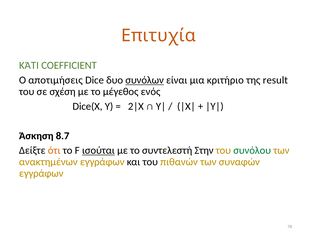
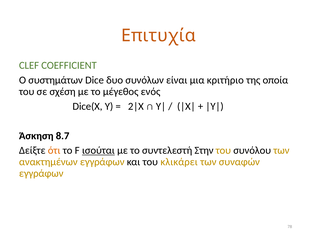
ΚΆΤΙ: ΚΆΤΙ -> CLEF
αποτιμήσεις: αποτιμήσεις -> συστημάτων
συνόλων underline: present -> none
result: result -> οποία
συνόλου colour: green -> black
πιθανών: πιθανών -> κλικάρει
